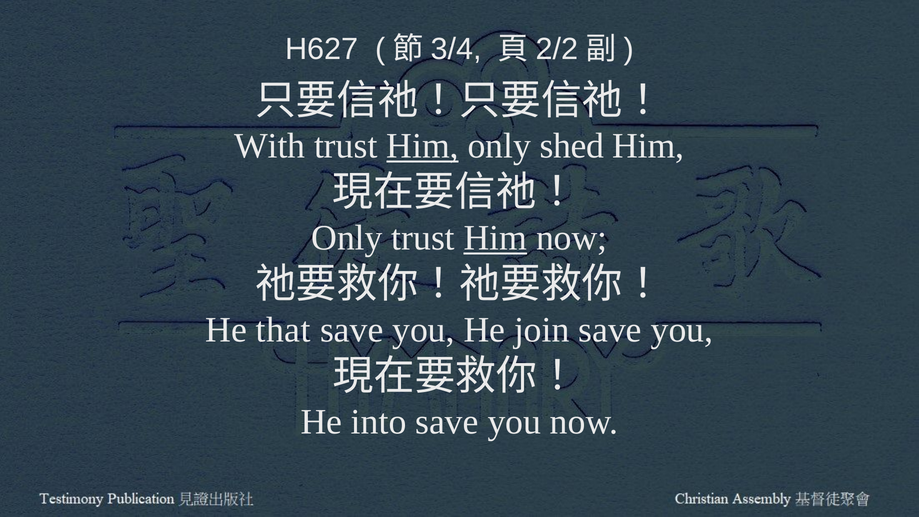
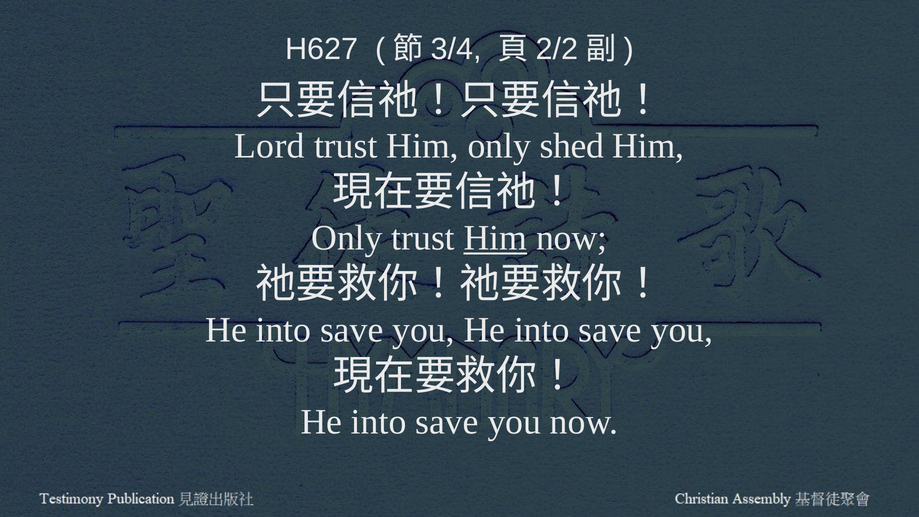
With: With -> Lord
Him at (423, 146) underline: present -> none
that at (283, 330): that -> into
you He join: join -> into
